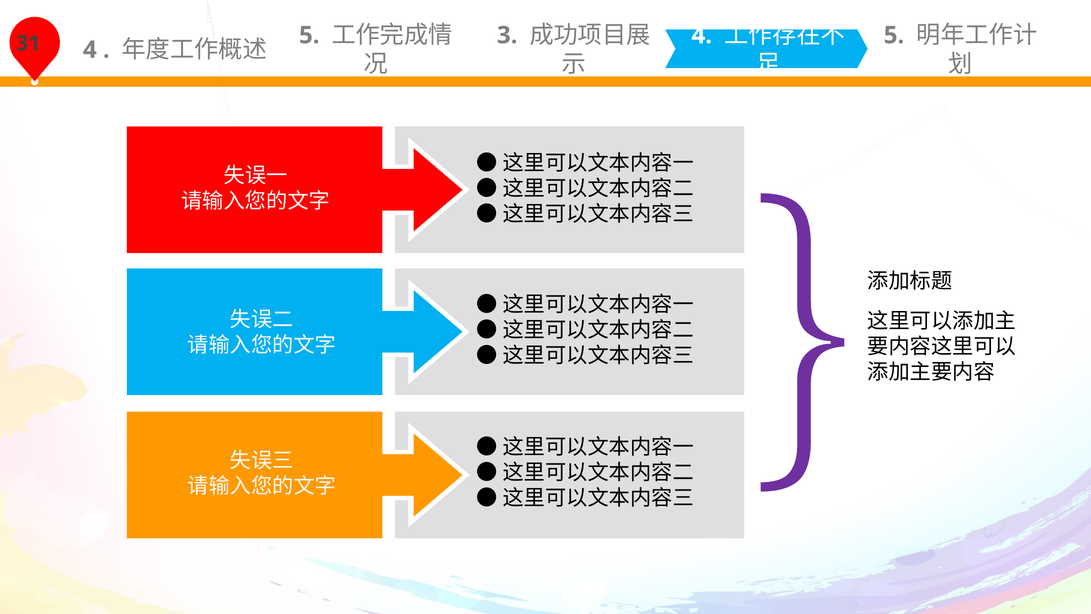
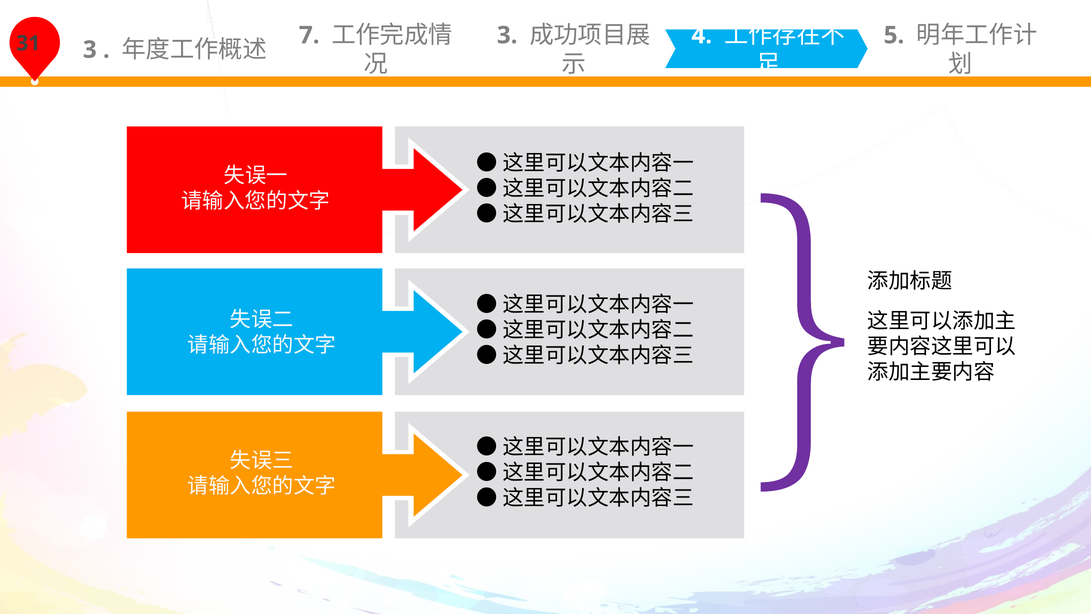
4 at (90, 50): 4 -> 3
5 at (309, 35): 5 -> 7
